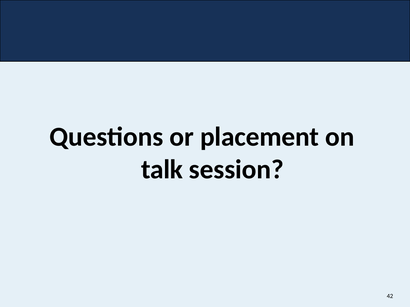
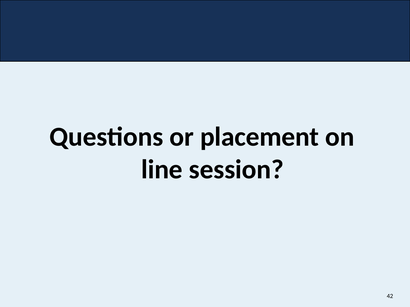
talk: talk -> line
